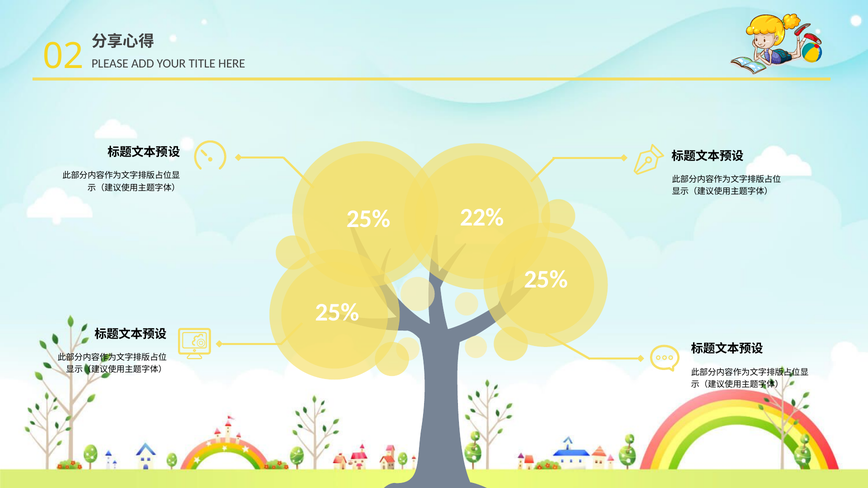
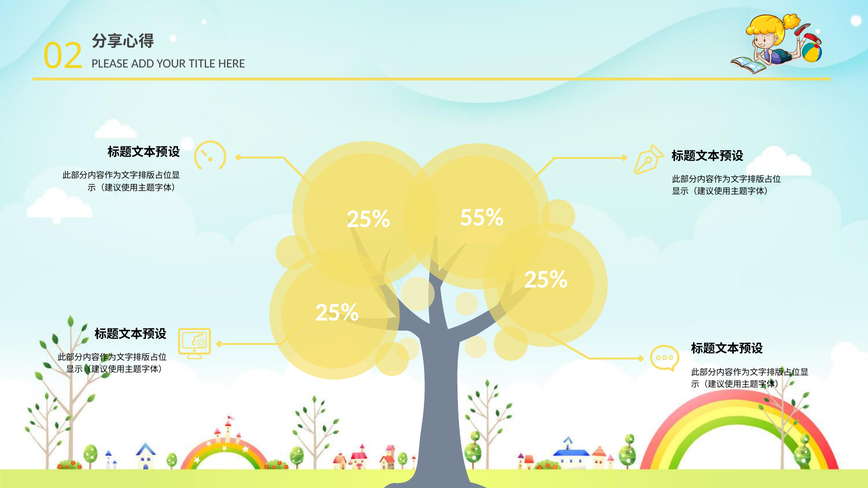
22%: 22% -> 55%
